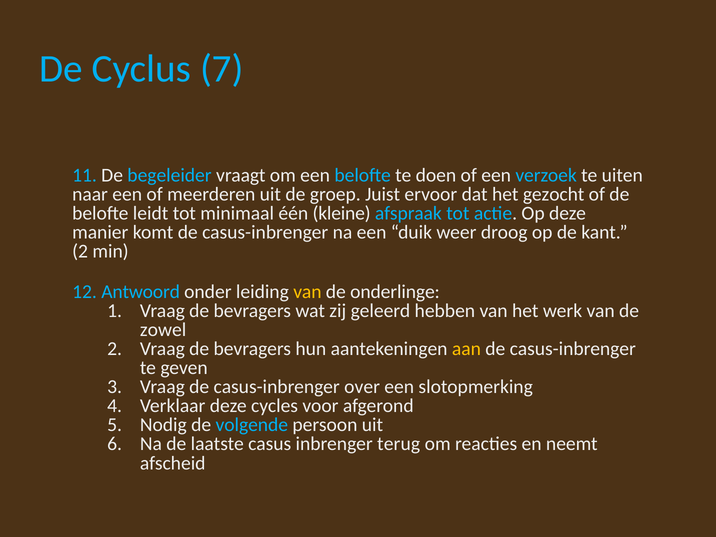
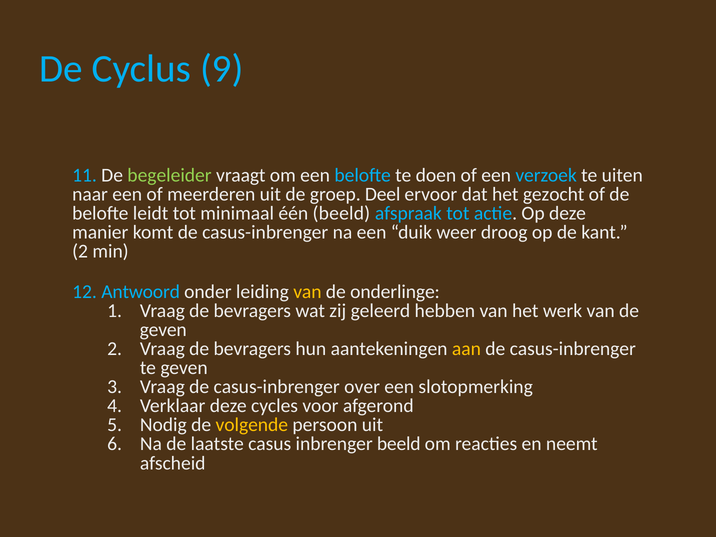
7: 7 -> 9
begeleider colour: light blue -> light green
Juist: Juist -> Deel
één kleine: kleine -> beeld
zowel at (163, 330): zowel -> geven
volgende colour: light blue -> yellow
inbrenger terug: terug -> beeld
